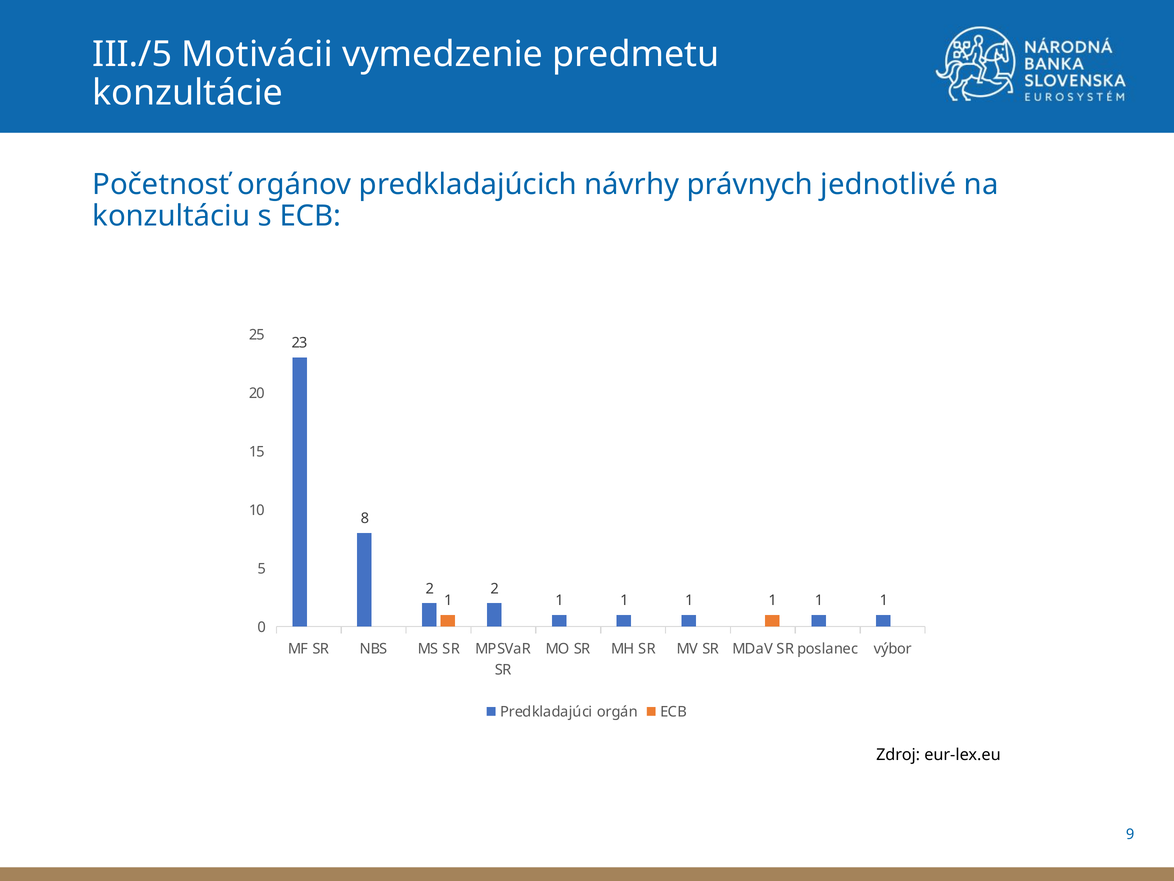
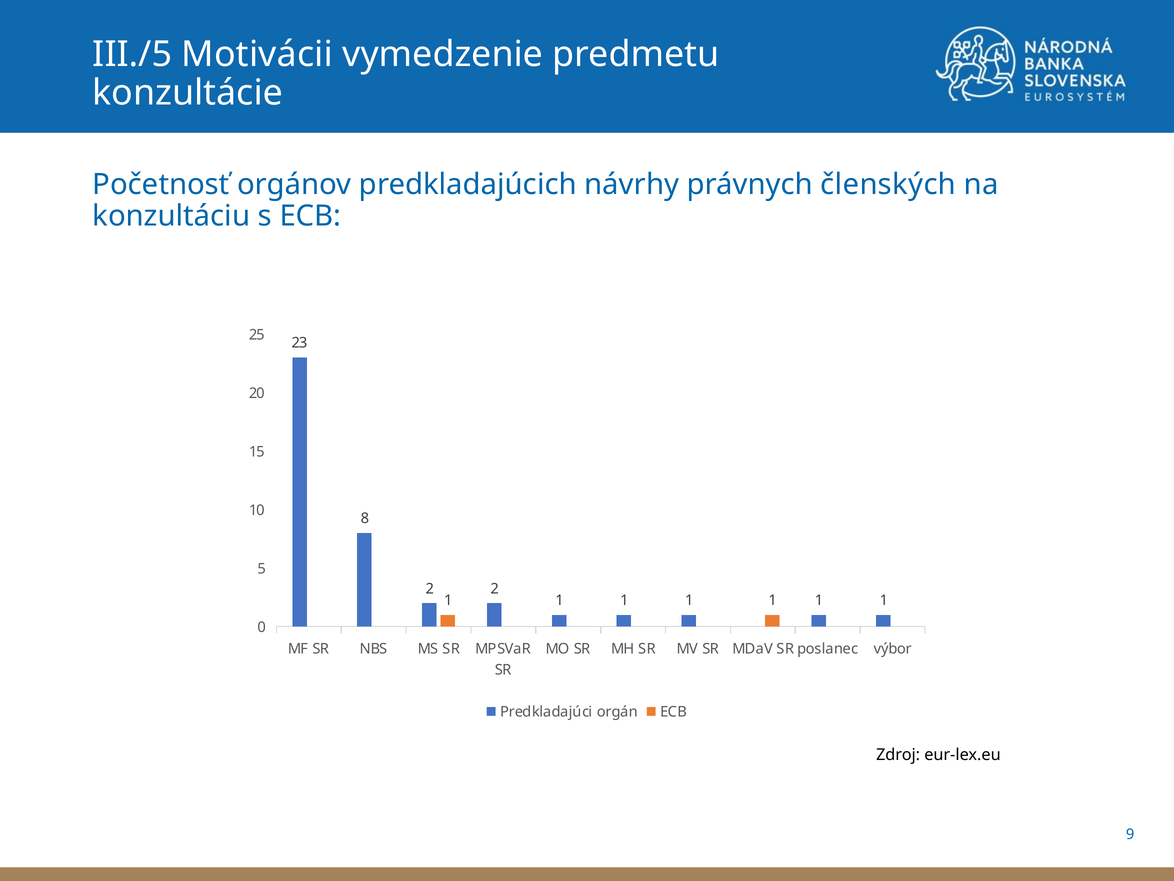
jednotlivé: jednotlivé -> členských
